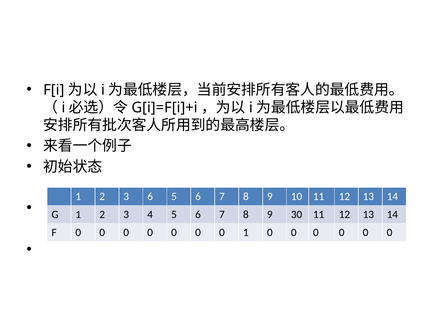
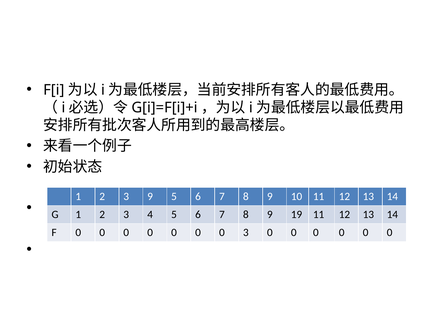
3 6: 6 -> 9
30: 30 -> 19
0 1: 1 -> 3
